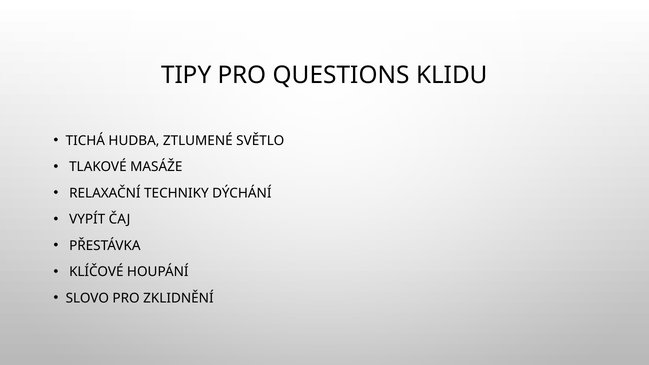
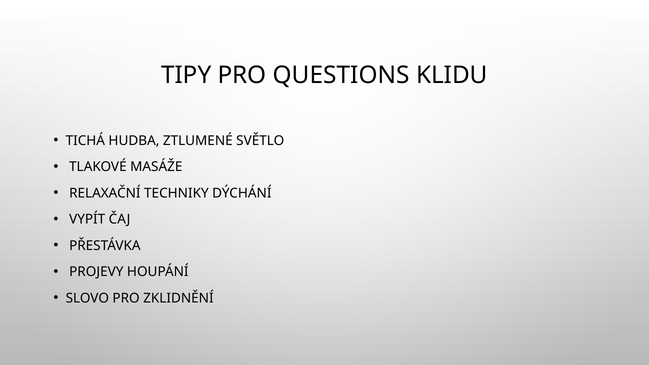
KLÍČOVÉ: KLÍČOVÉ -> PROJEVY
